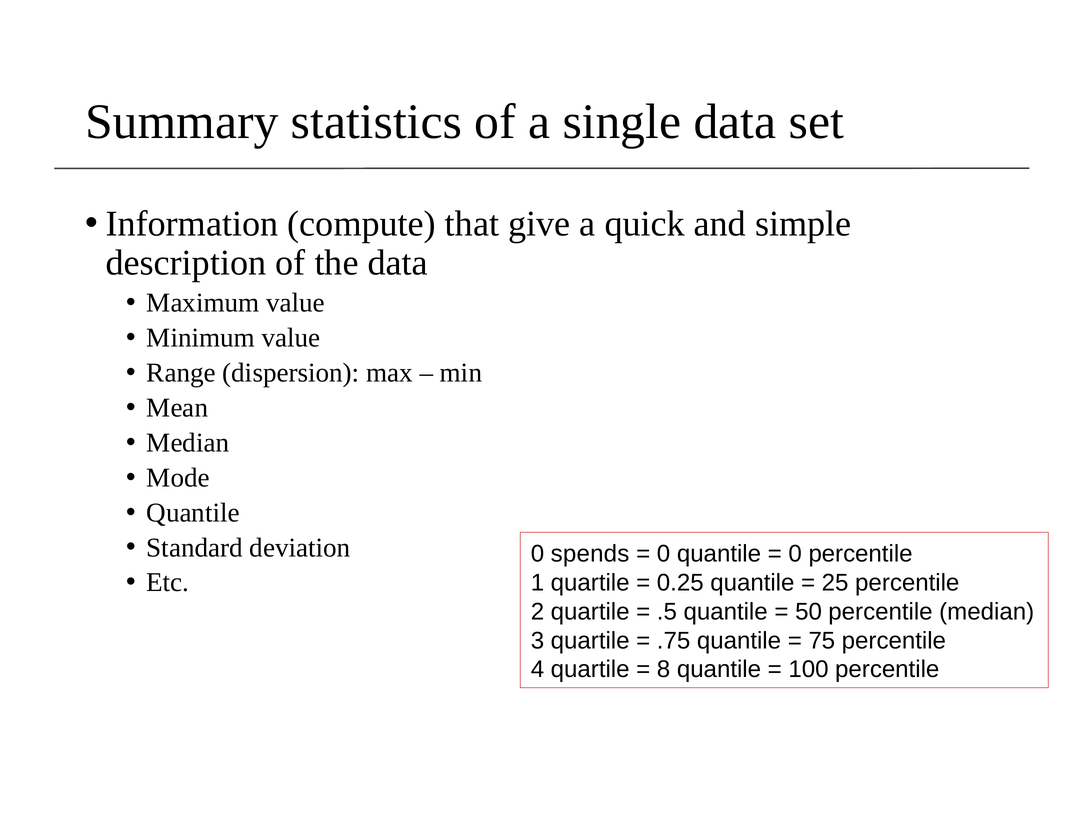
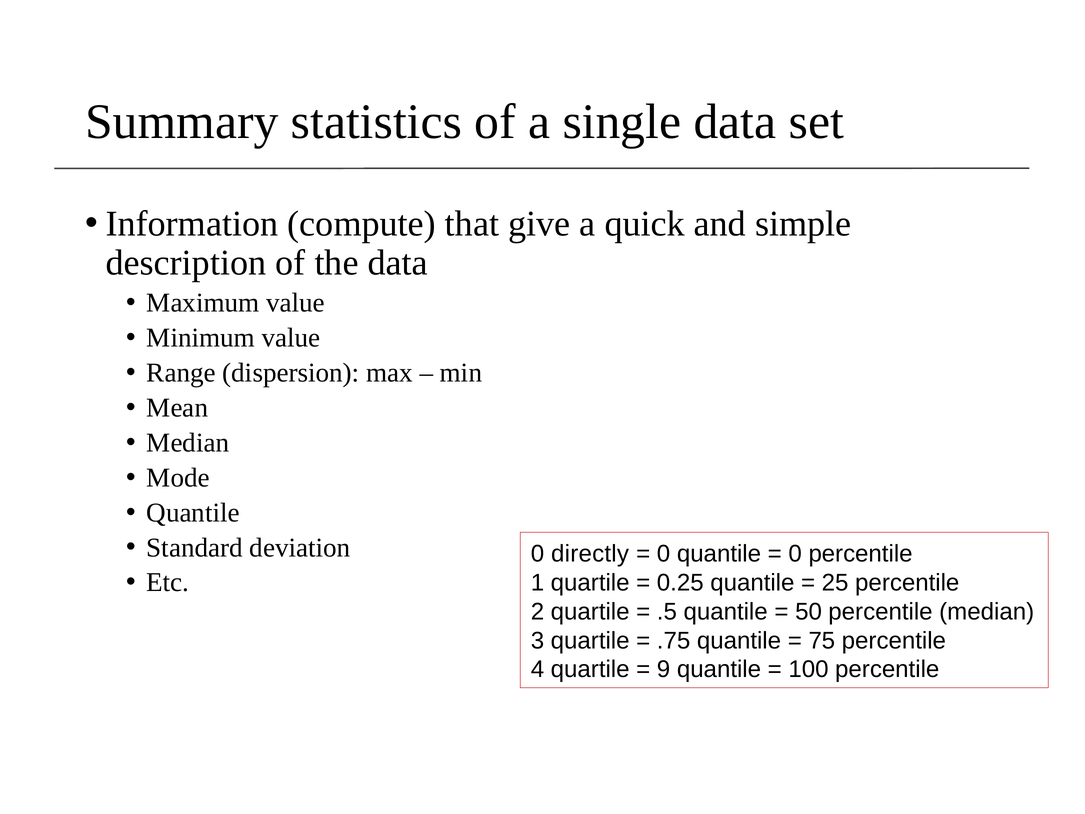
spends: spends -> directly
8: 8 -> 9
